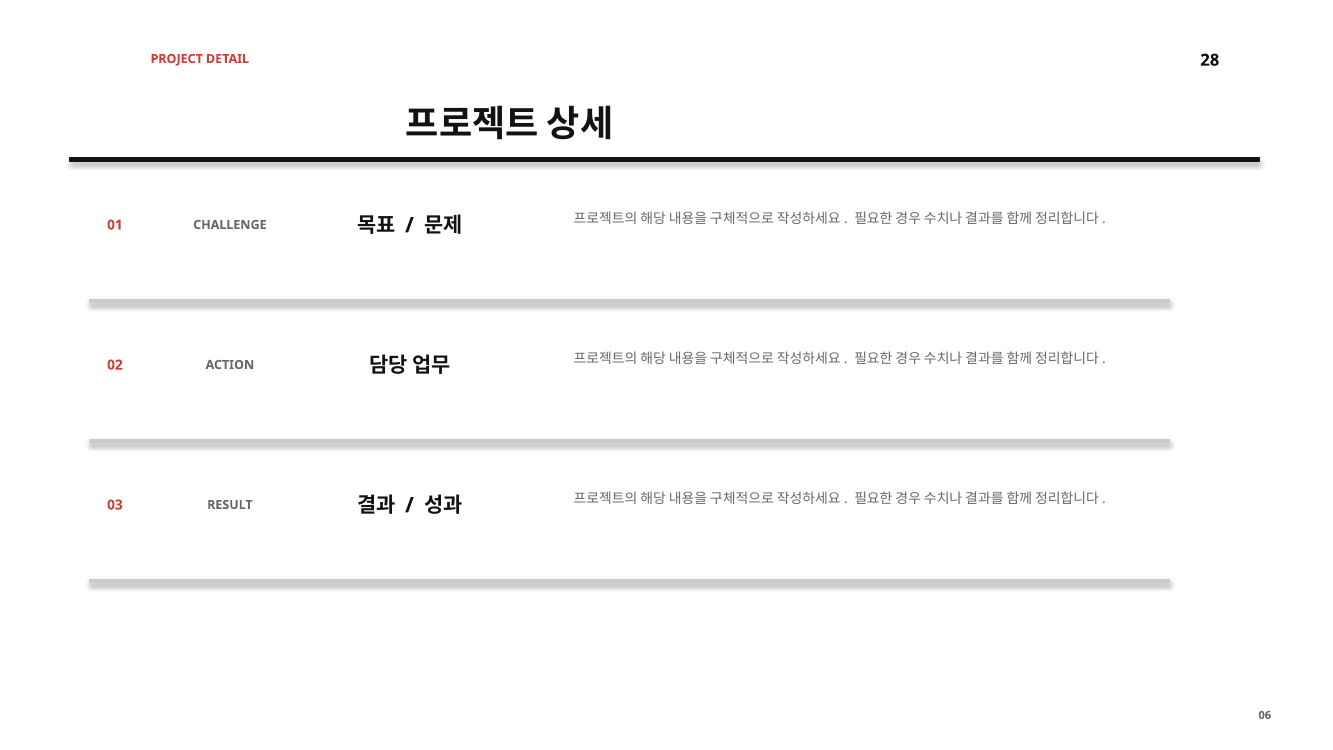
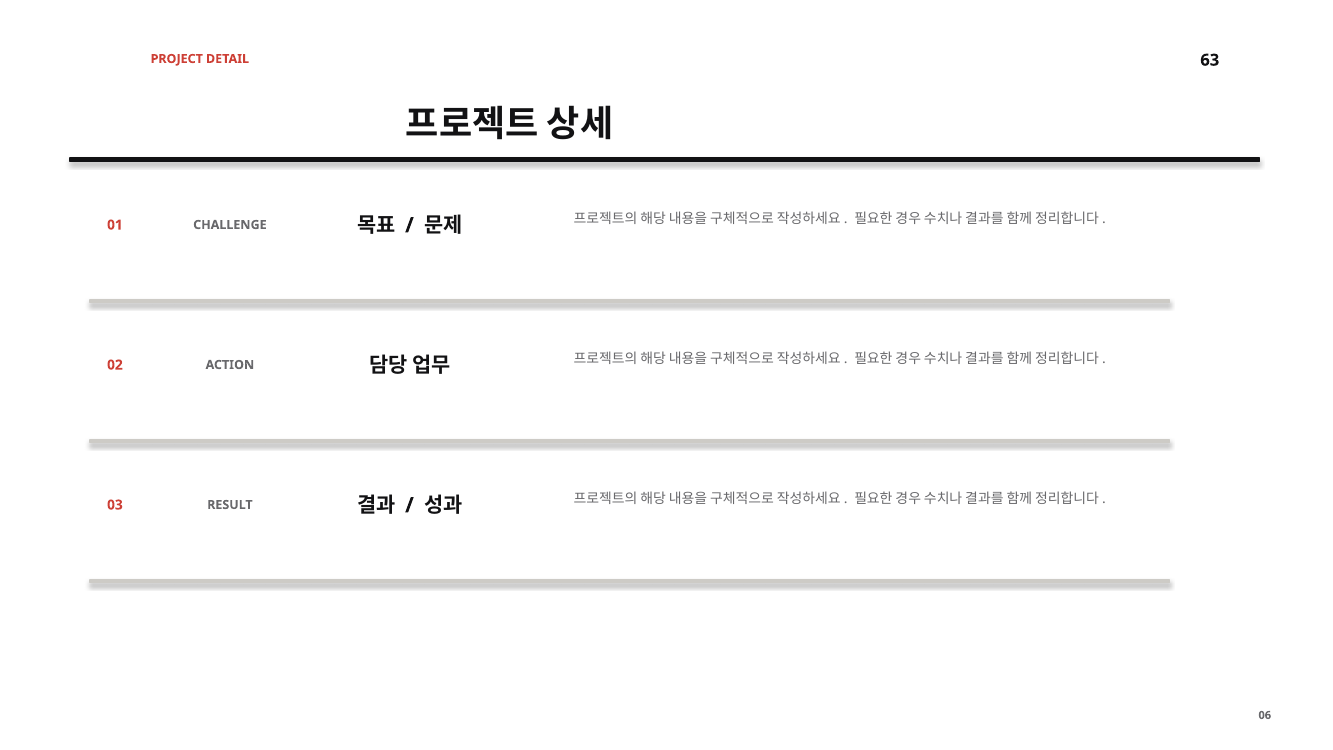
28: 28 -> 63
